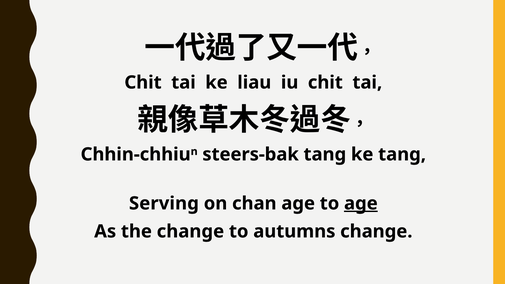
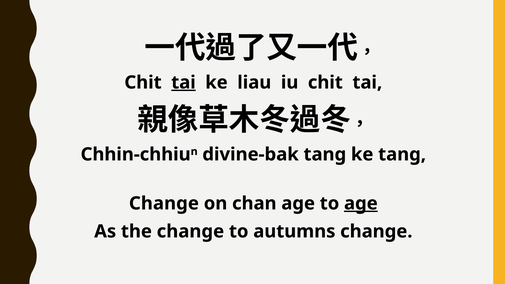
tai at (183, 82) underline: none -> present
steers-bak: steers-bak -> divine-bak
Serving at (164, 203): Serving -> Change
